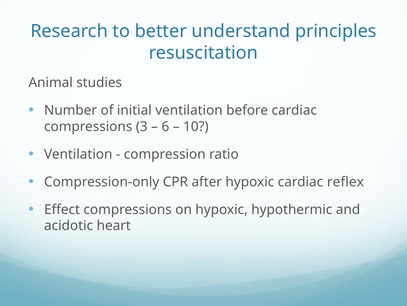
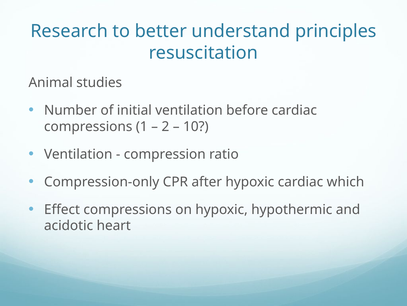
3: 3 -> 1
6: 6 -> 2
reflex: reflex -> which
